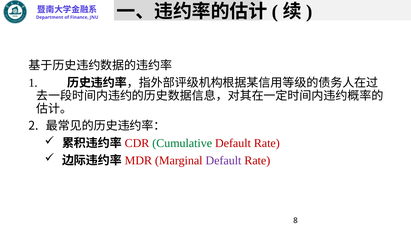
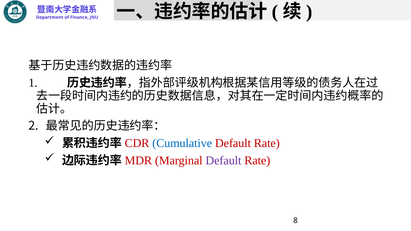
Cumulative colour: green -> blue
